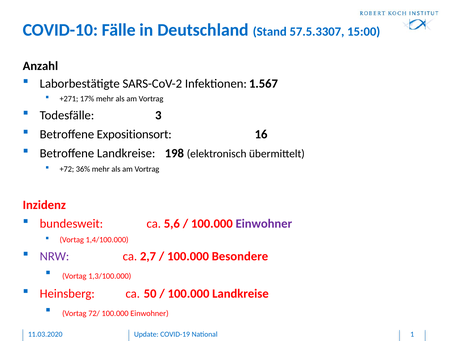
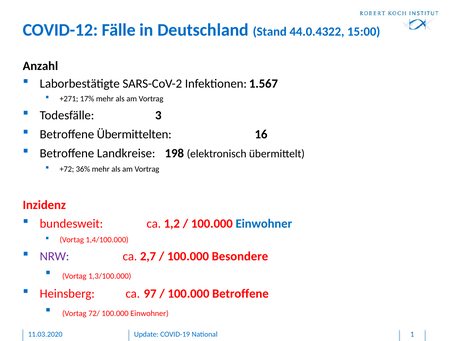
COVID-10: COVID-10 -> COVID-12
57.5.3307: 57.5.3307 -> 44.0.4322
Expositionsort: Expositionsort -> Übermittelten
5,6: 5,6 -> 1,2
Einwohner at (264, 223) colour: purple -> blue
50: 50 -> 97
100.000 Landkreise: Landkreise -> Betroffene
